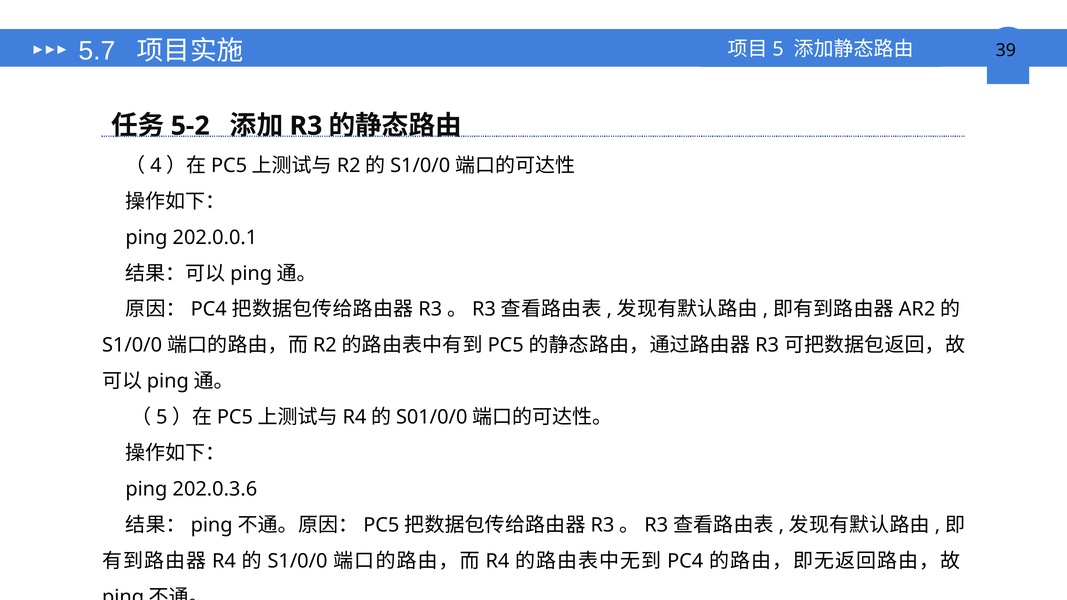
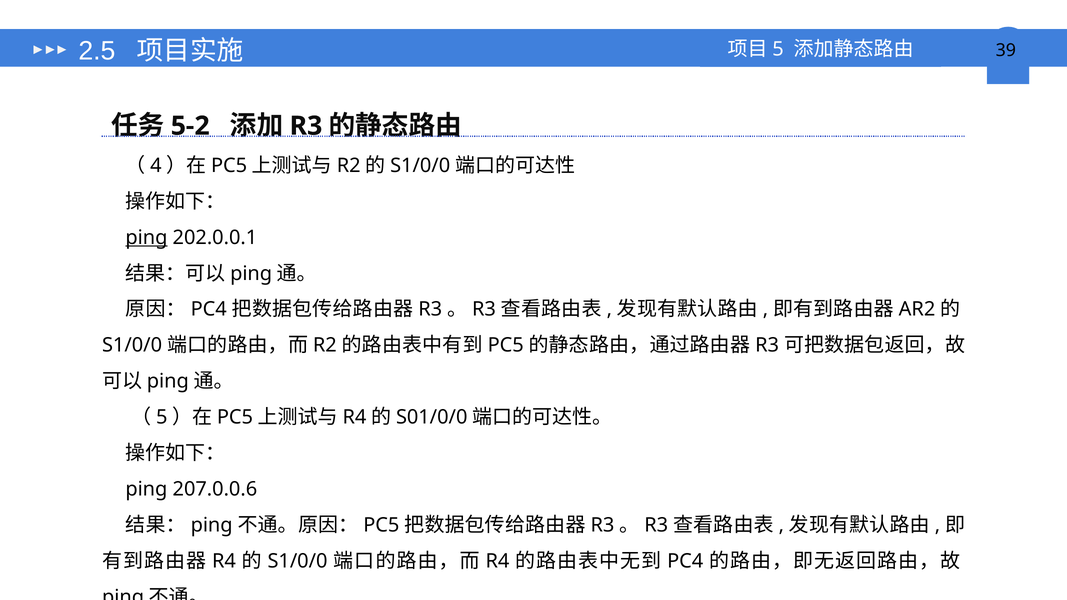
5.7: 5.7 -> 2.5
ping at (146, 237) underline: none -> present
202.0.3.6: 202.0.3.6 -> 207.0.0.6
